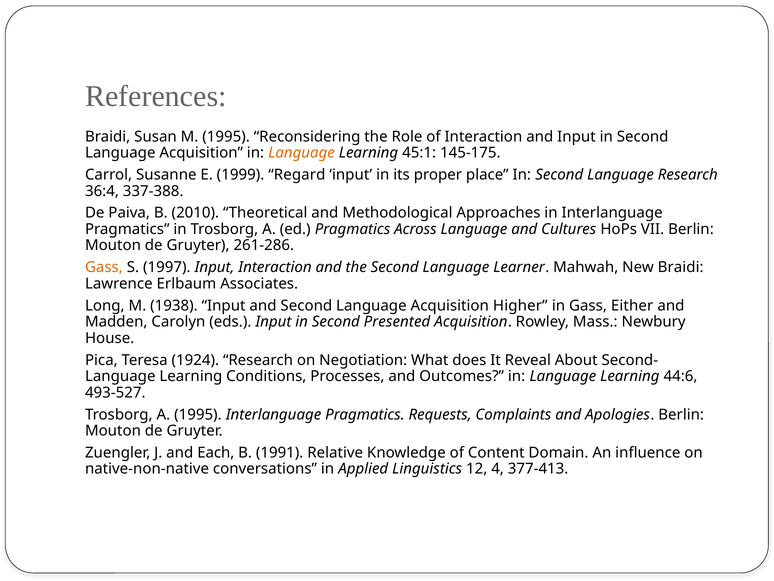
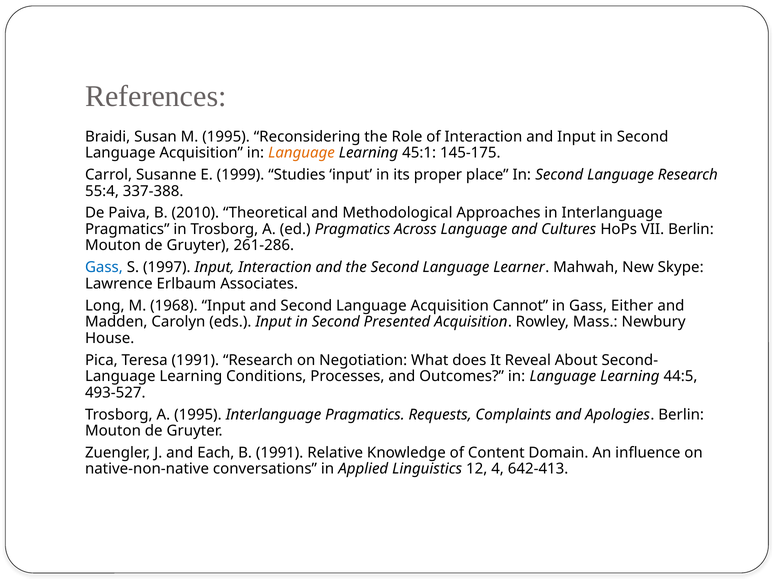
Regard: Regard -> Studies
36:4: 36:4 -> 55:4
Gass at (104, 267) colour: orange -> blue
New Braidi: Braidi -> Skype
1938: 1938 -> 1968
Higher: Higher -> Cannot
Teresa 1924: 1924 -> 1991
44:6: 44:6 -> 44:5
377-413: 377-413 -> 642-413
